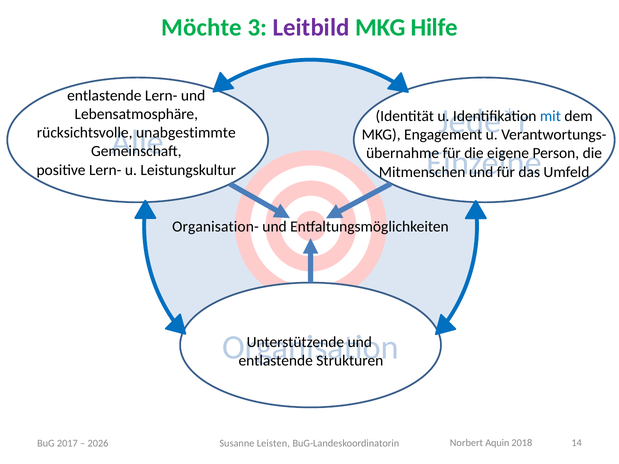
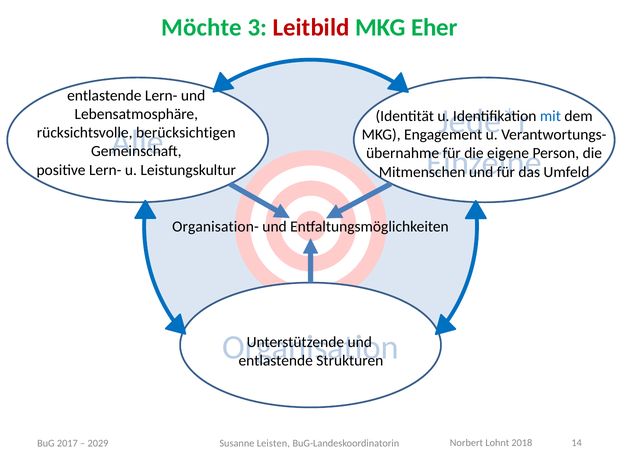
Leitbild colour: purple -> red
Hilfe: Hilfe -> Eher
unabgestimmte: unabgestimmte -> berücksichtigen
2026: 2026 -> 2029
Aquin: Aquin -> Lohnt
